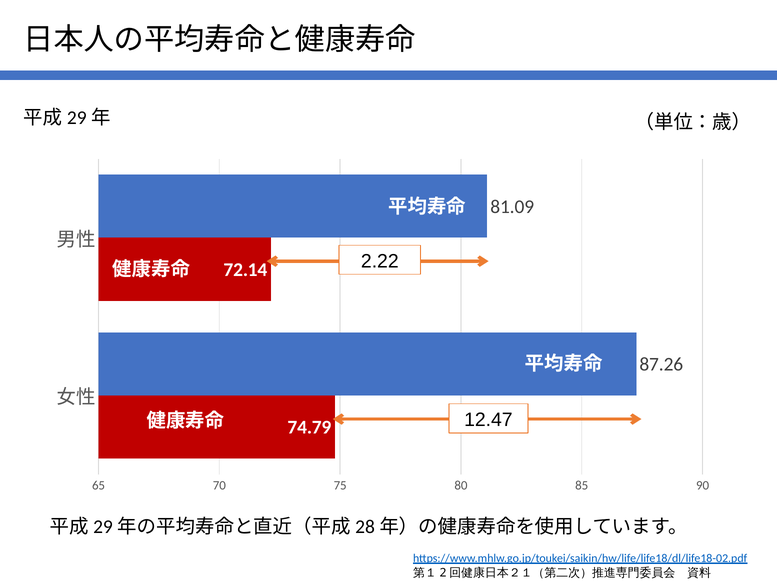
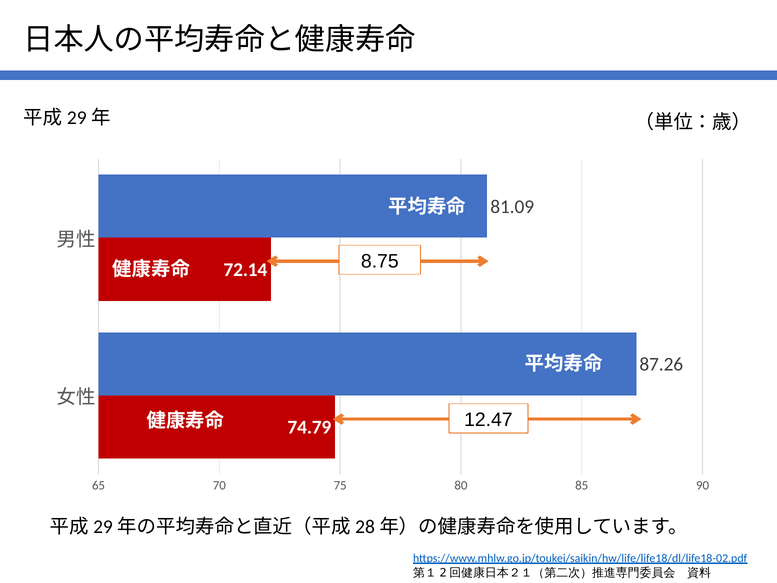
2.22: 2.22 -> 8.75
